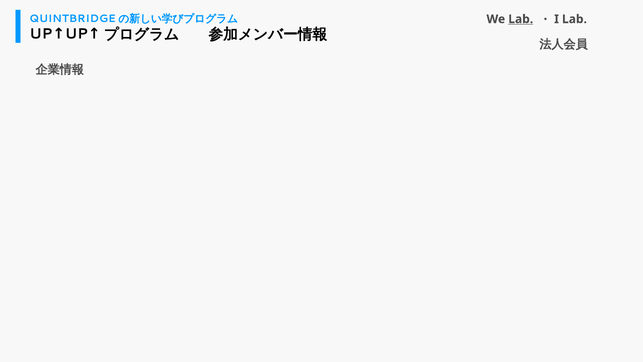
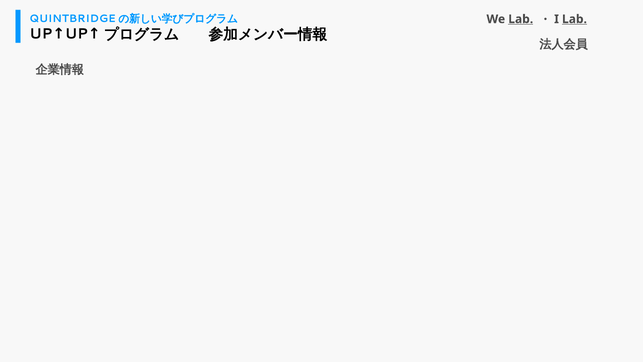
Lab at (574, 19) underline: none -> present
